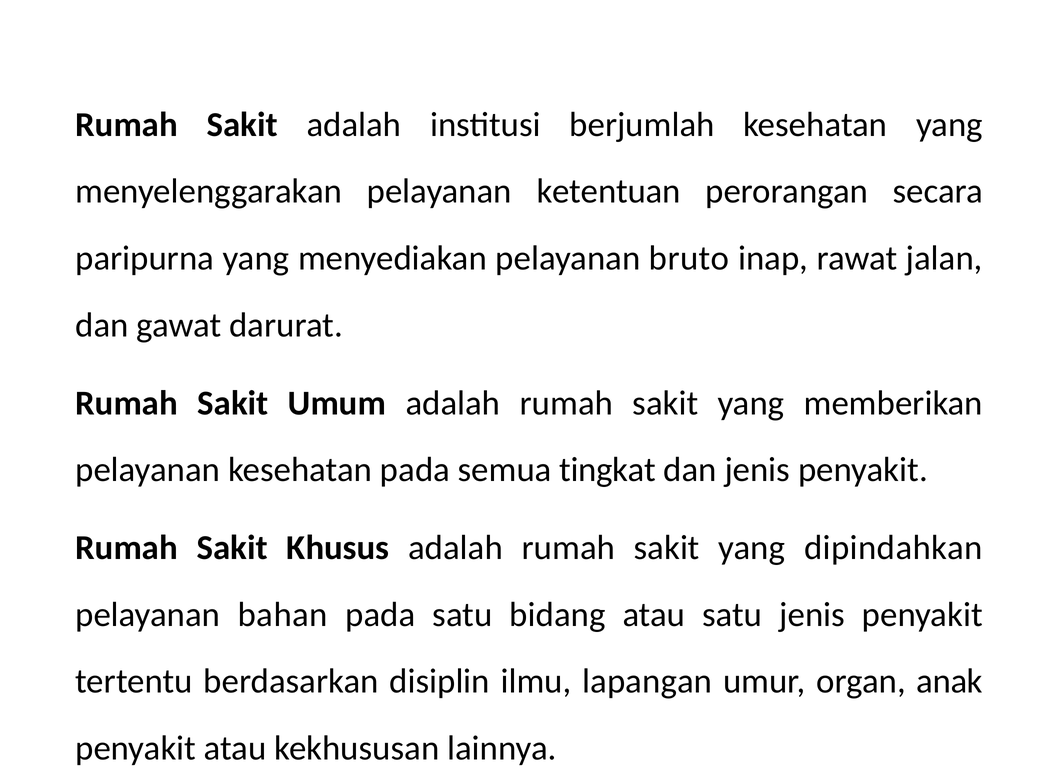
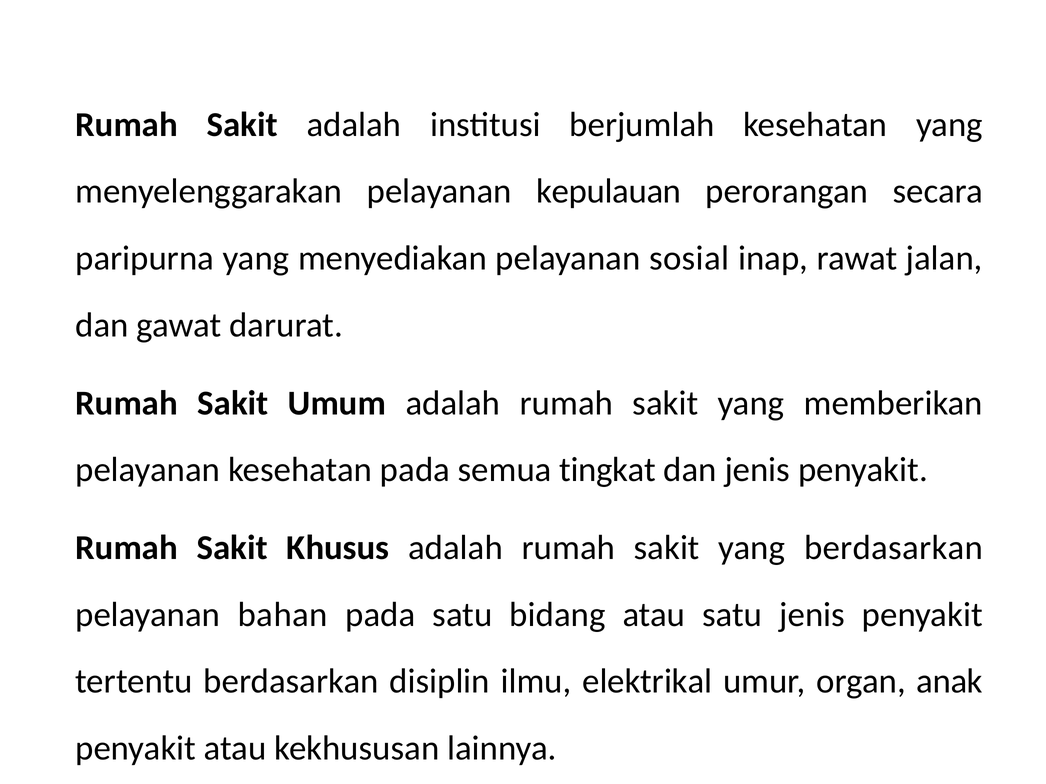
ketentuan: ketentuan -> kepulauan
bruto: bruto -> sosial
yang dipindahkan: dipindahkan -> berdasarkan
lapangan: lapangan -> elektrikal
